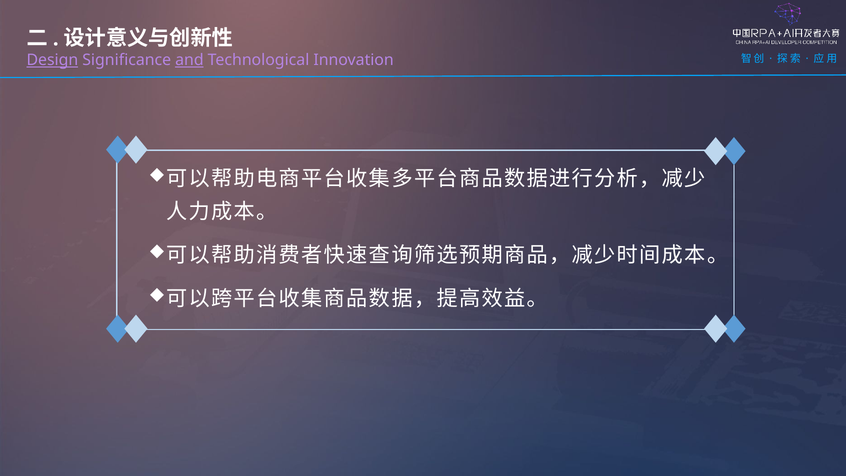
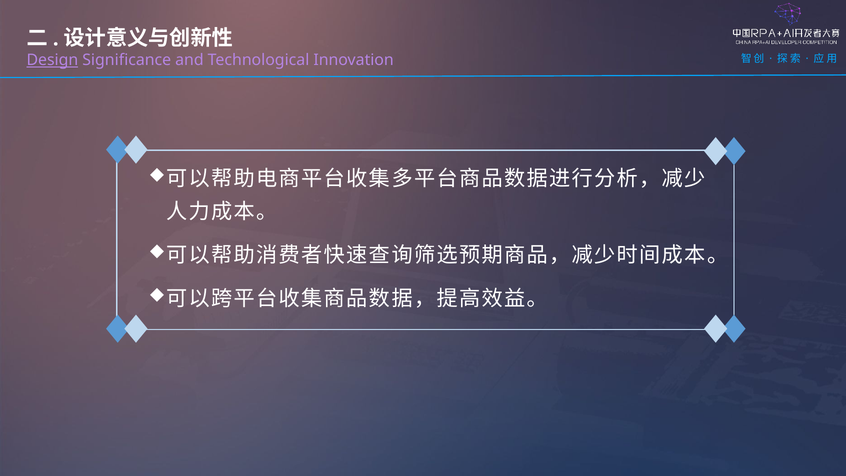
and underline: present -> none
